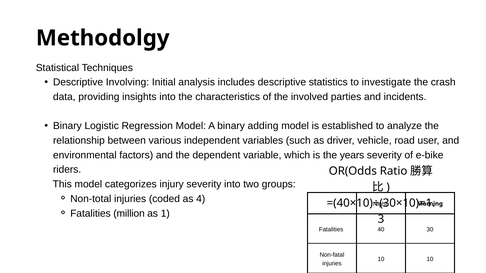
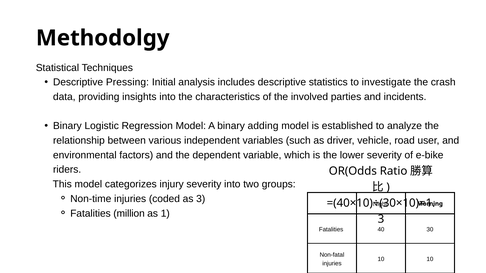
Involving: Involving -> Pressing
years: years -> lower
Non-total: Non-total -> Non-time
as 4: 4 -> 3
